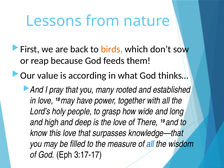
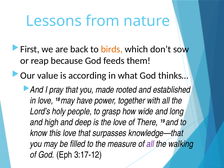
many: many -> made
all at (150, 144) colour: blue -> purple
wisdom: wisdom -> walking
3:17-17: 3:17-17 -> 3:17-12
